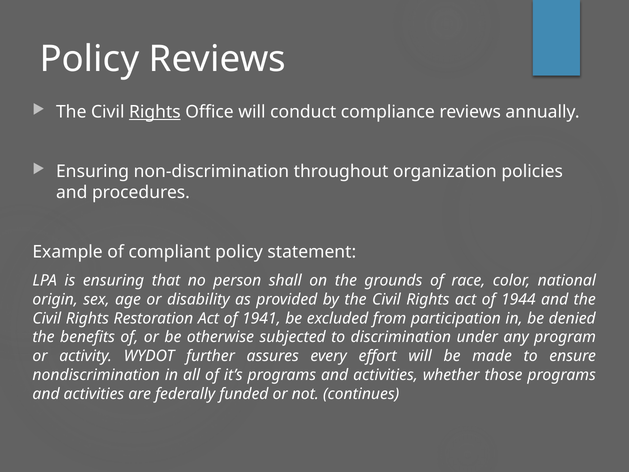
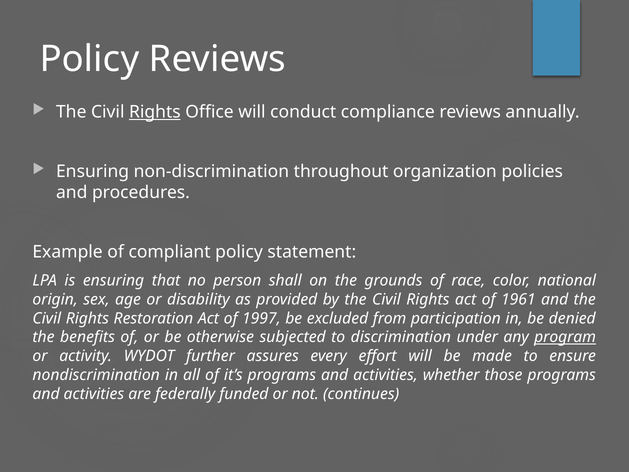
1944: 1944 -> 1961
1941: 1941 -> 1997
program underline: none -> present
